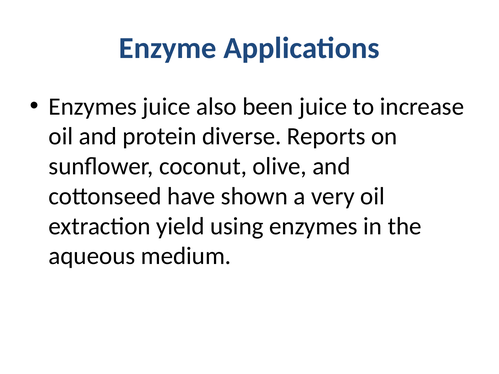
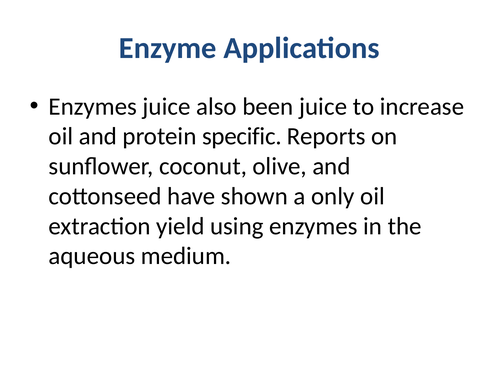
diverse: diverse -> specific
very: very -> only
